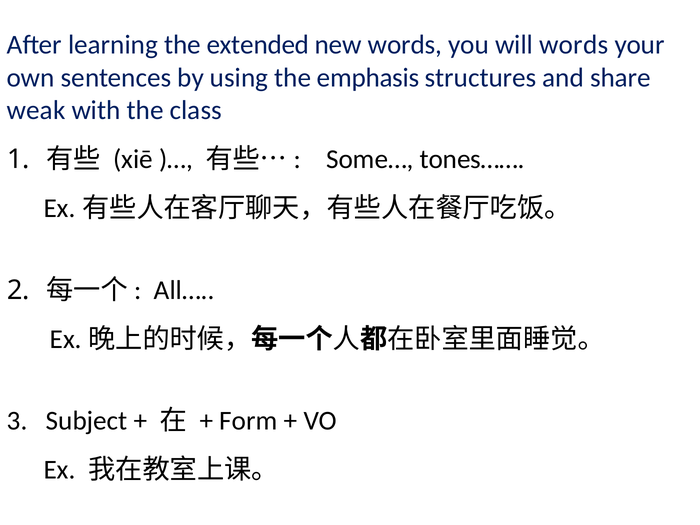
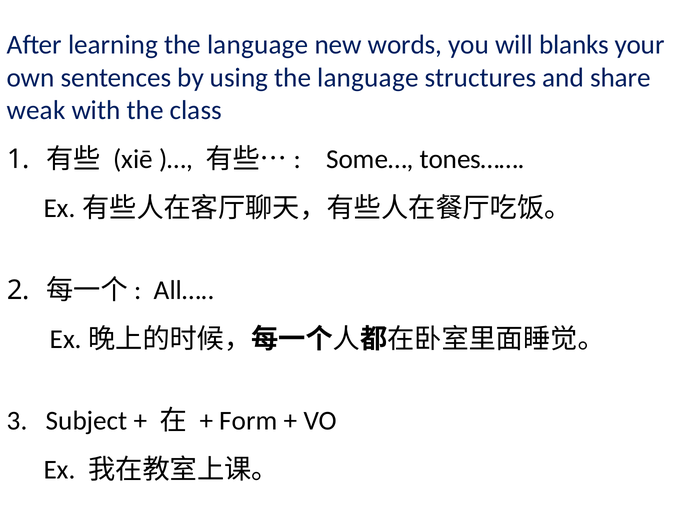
learning the extended: extended -> language
will words: words -> blanks
using the emphasis: emphasis -> language
